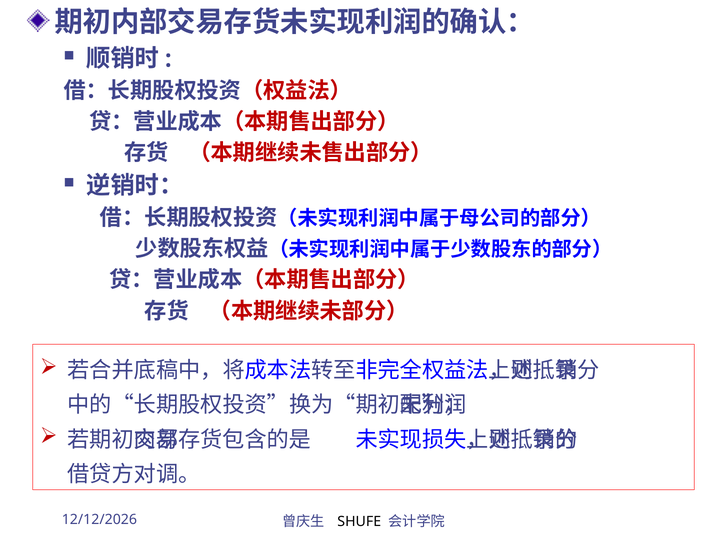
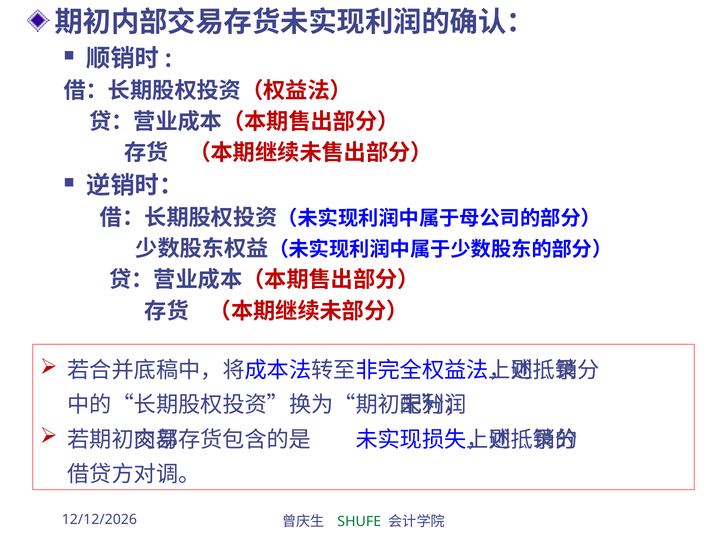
SHUFE colour: black -> green
